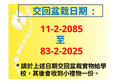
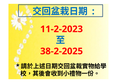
11-2-2085: 11-2-2085 -> 11-2-2023
83-2-2025: 83-2-2025 -> 38-2-2025
